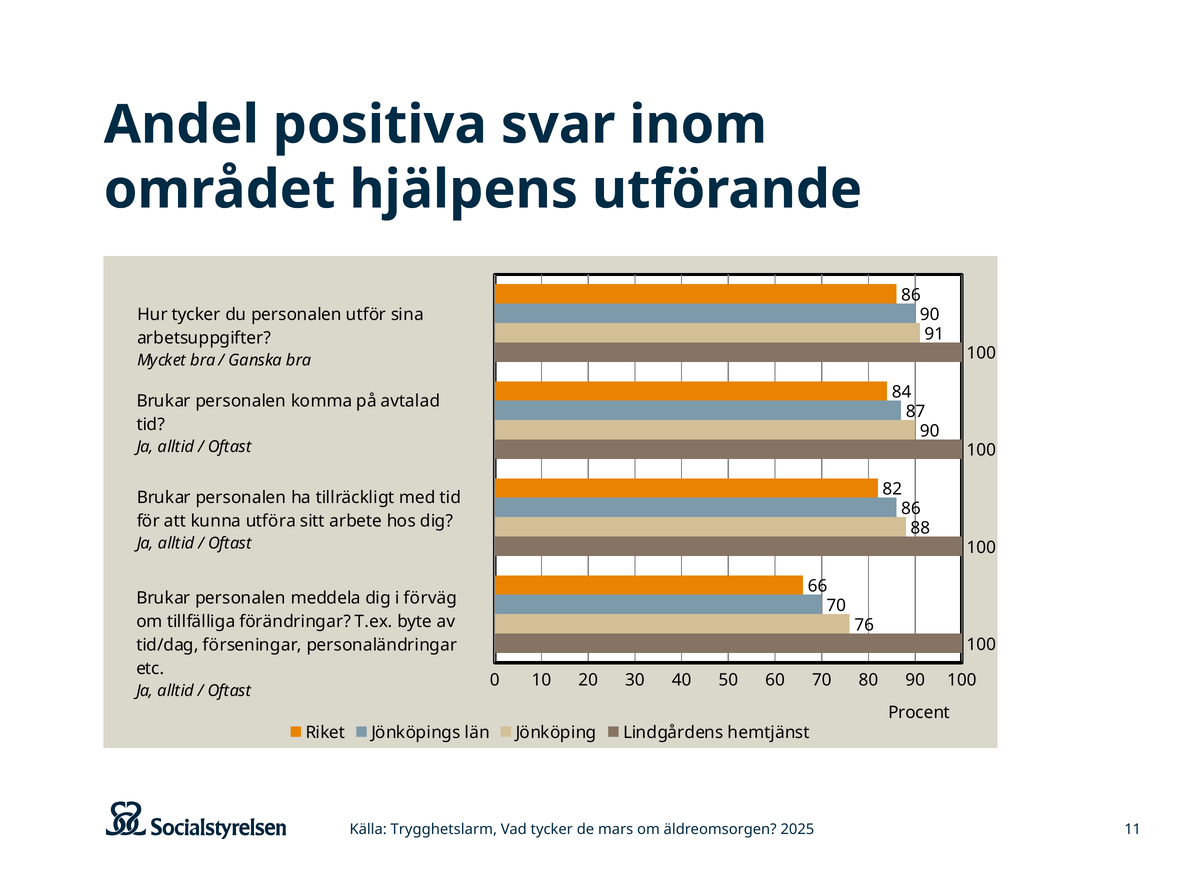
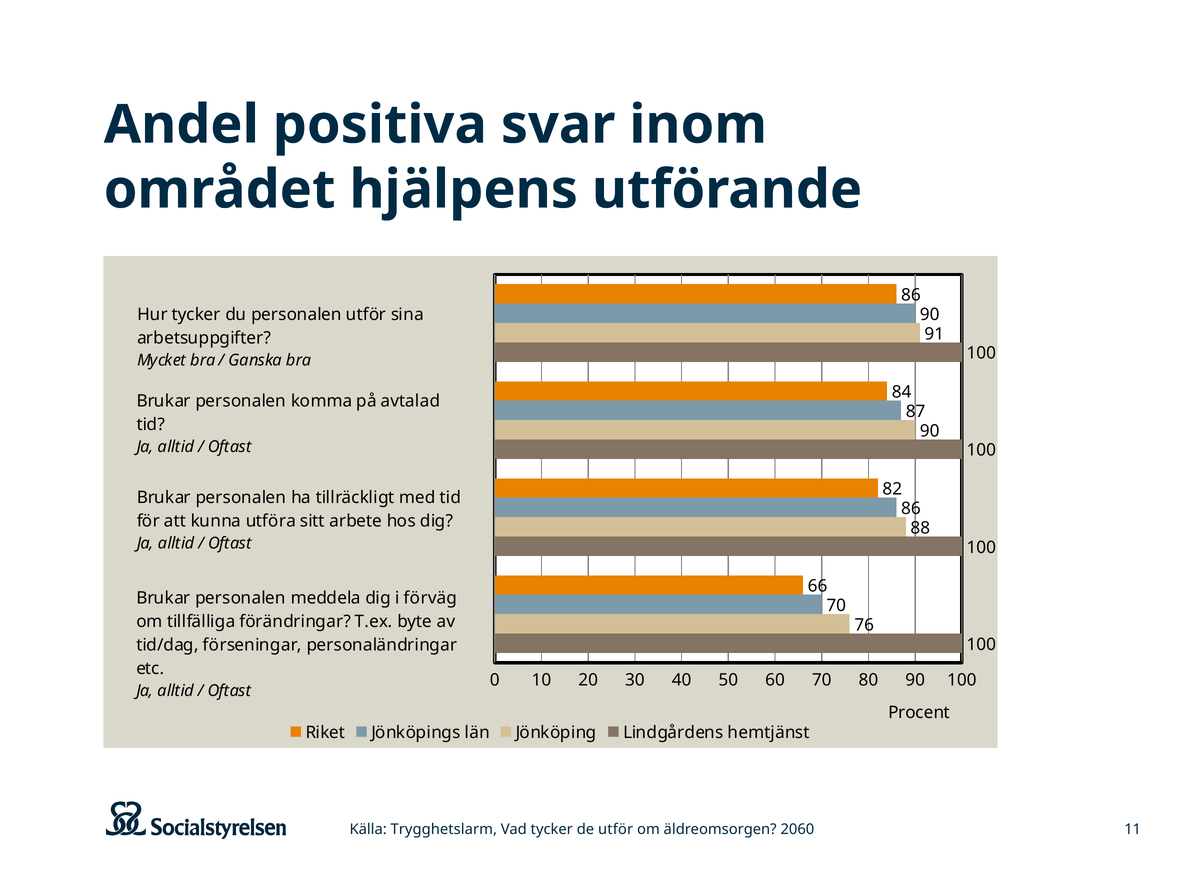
de mars: mars -> utför
2025: 2025 -> 2060
